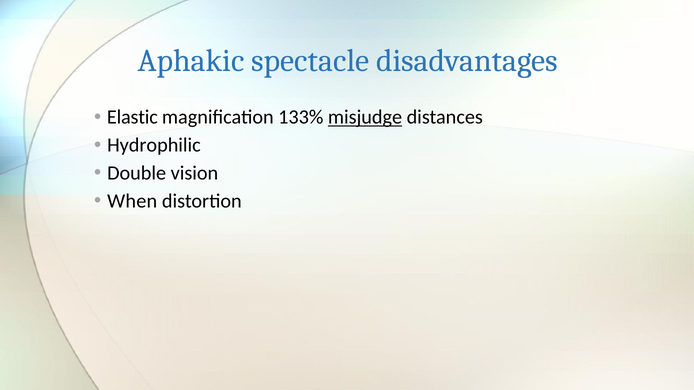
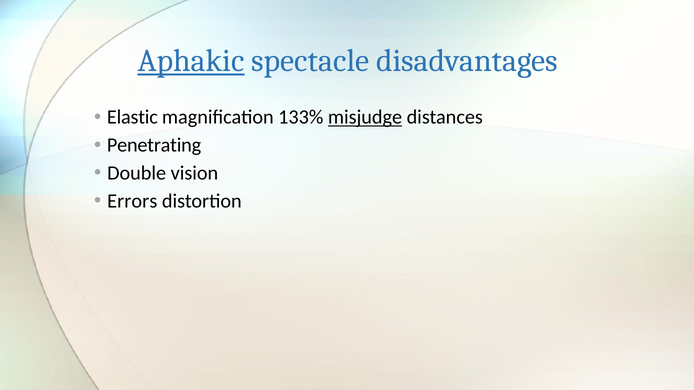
Aphakic underline: none -> present
Hydrophilic: Hydrophilic -> Penetrating
When: When -> Errors
